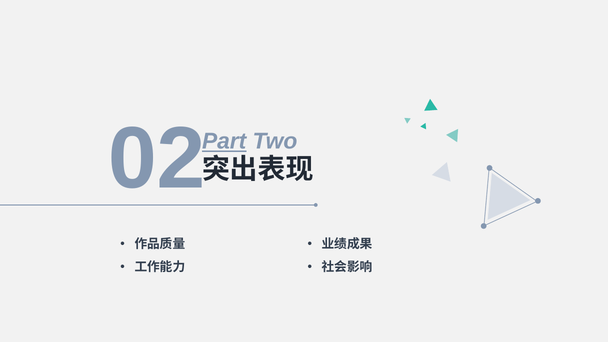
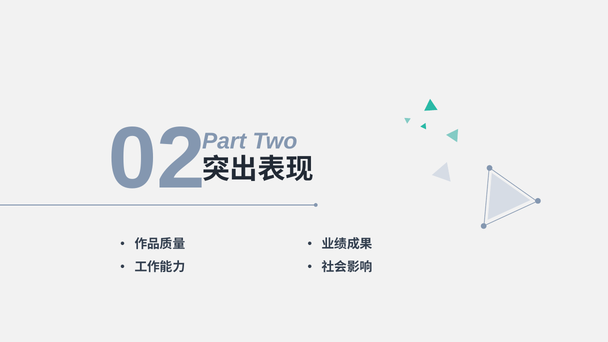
Part underline: present -> none
